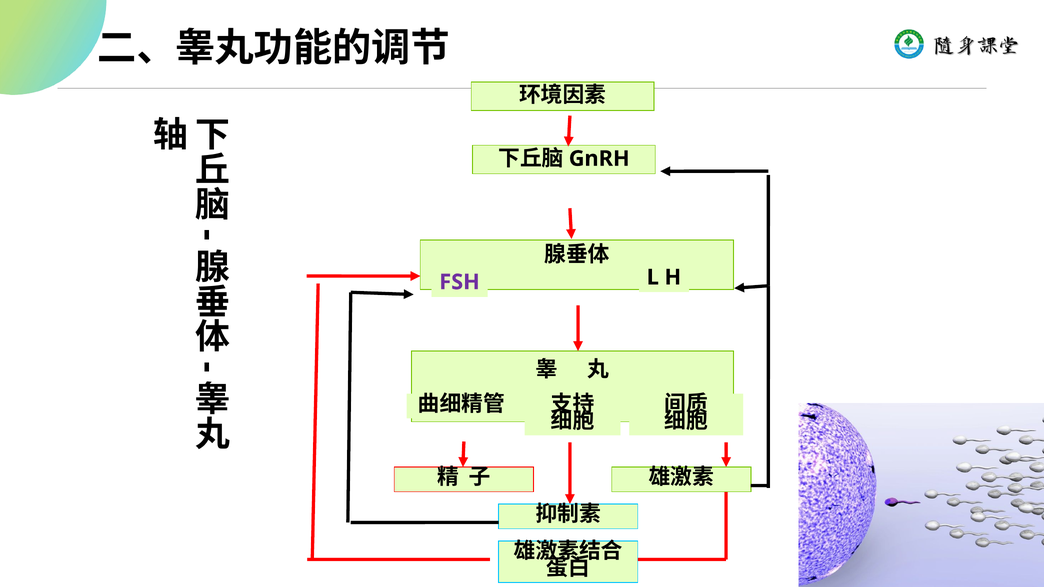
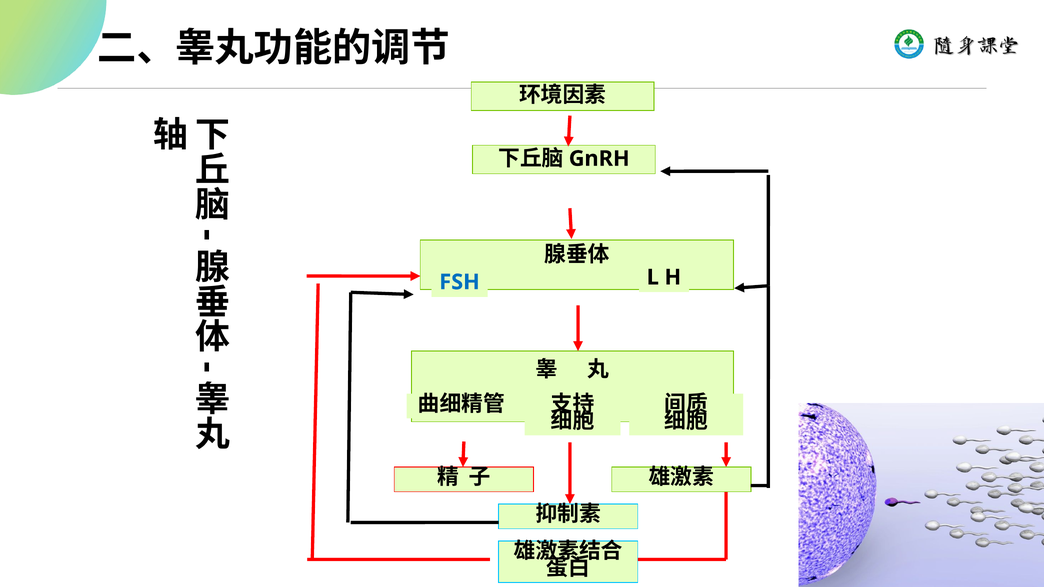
FSH colour: purple -> blue
